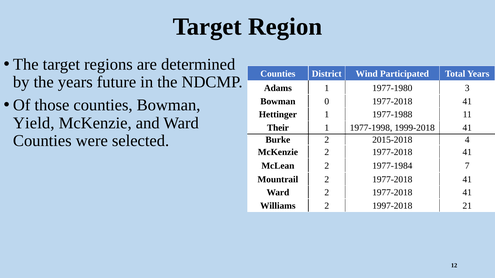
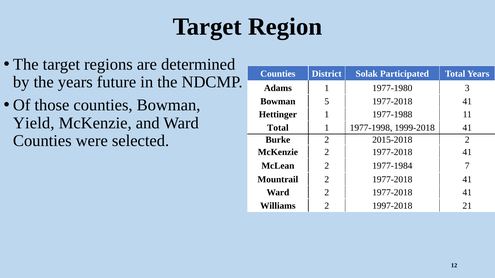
Wind: Wind -> Solak
0: 0 -> 5
Their at (278, 128): Their -> Total
2015-2018 4: 4 -> 2
